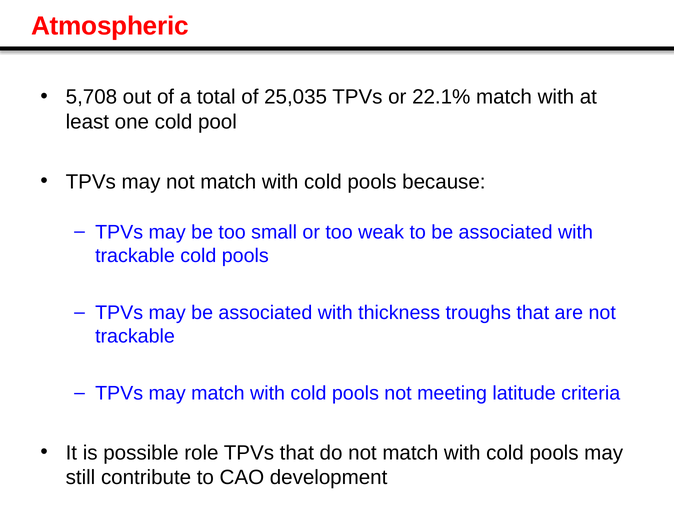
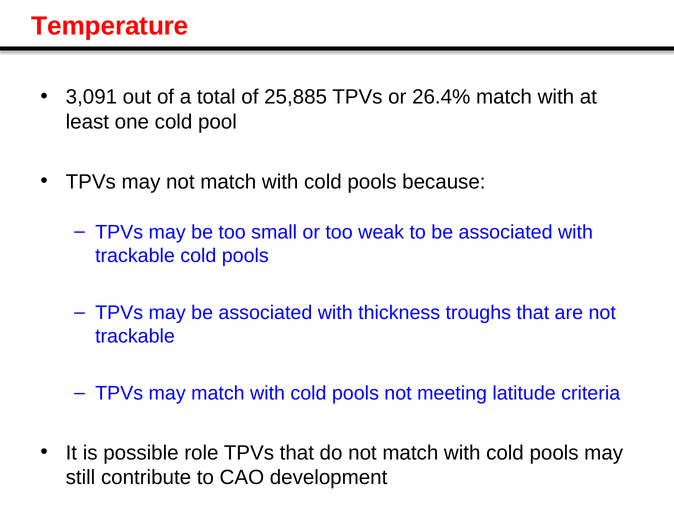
Atmospheric: Atmospheric -> Temperature
5,708: 5,708 -> 3,091
25,035: 25,035 -> 25,885
22.1%: 22.1% -> 26.4%
